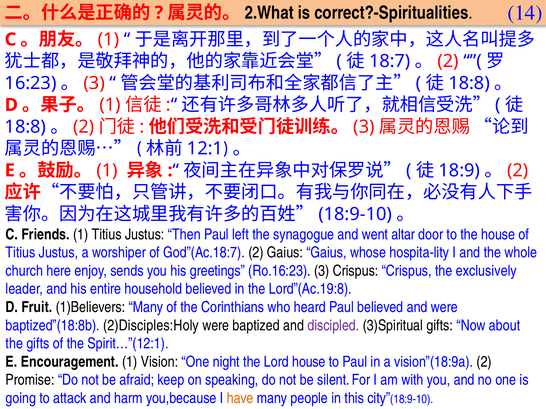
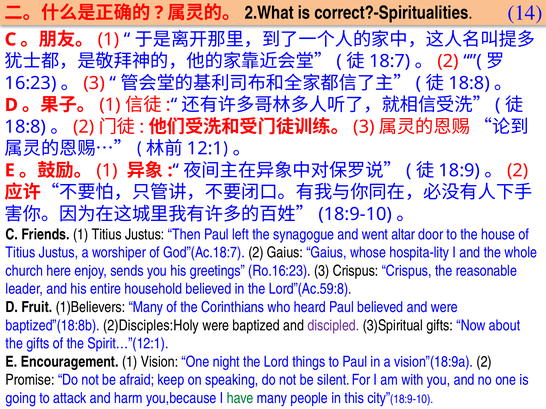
exclusively: exclusively -> reasonable
Lord”(Ac.19:8: Lord”(Ac.19:8 -> Lord”(Ac.59:8
Lord house: house -> things
have colour: orange -> green
